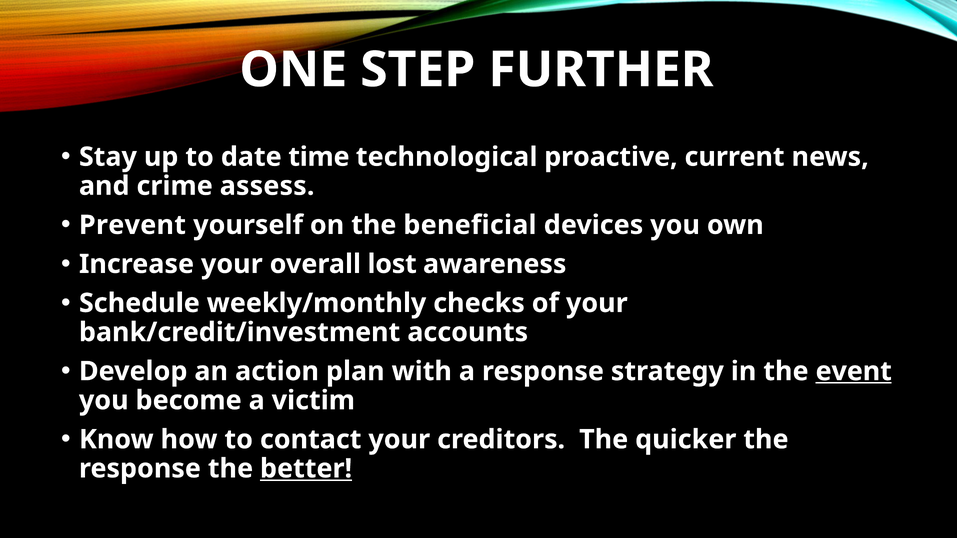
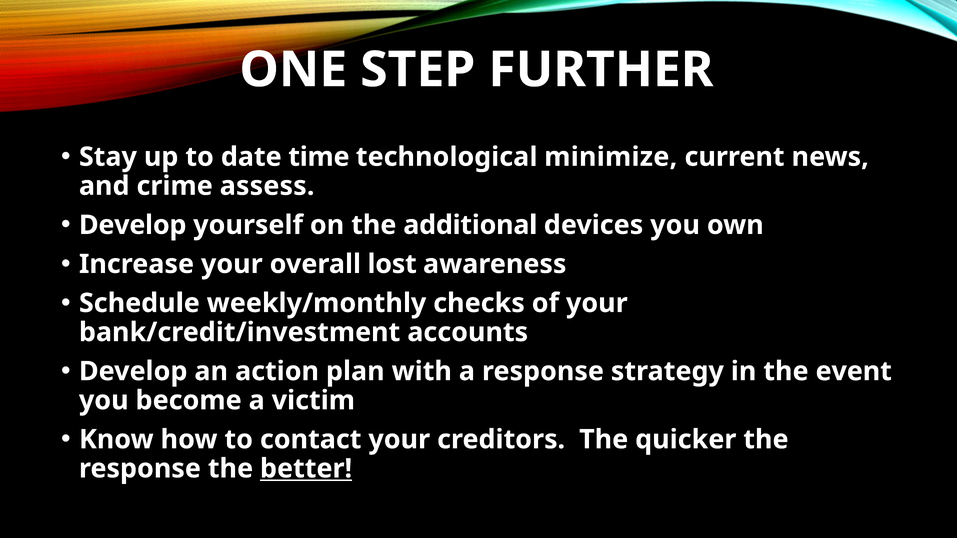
proactive: proactive -> minimize
Prevent at (132, 225): Prevent -> Develop
beneficial: beneficial -> additional
event underline: present -> none
